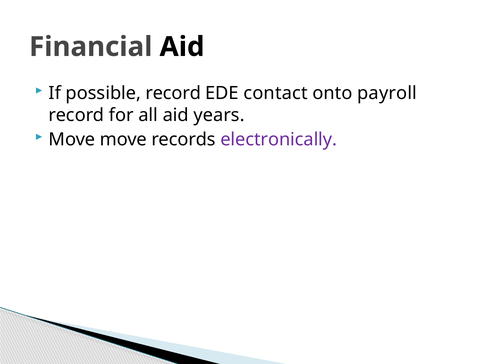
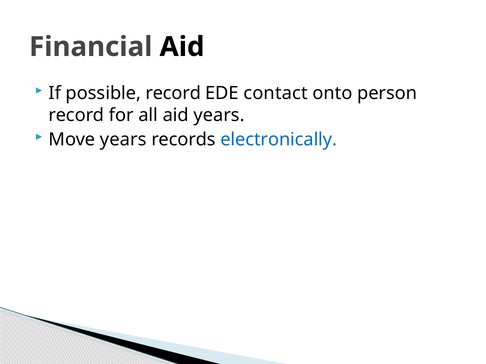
payroll: payroll -> person
Move move: move -> years
electronically colour: purple -> blue
